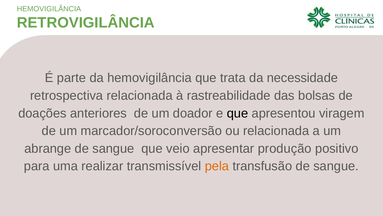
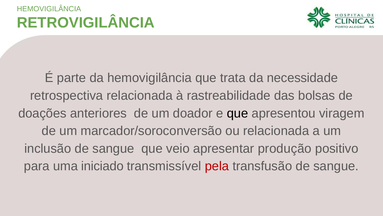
abrange: abrange -> inclusão
realizar: realizar -> iniciado
pela colour: orange -> red
